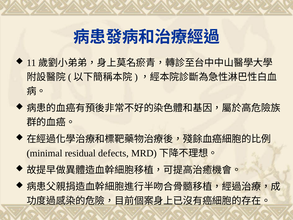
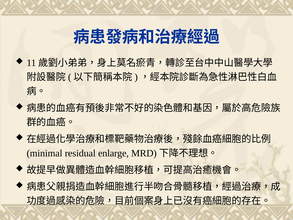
defects: defects -> enlarge
